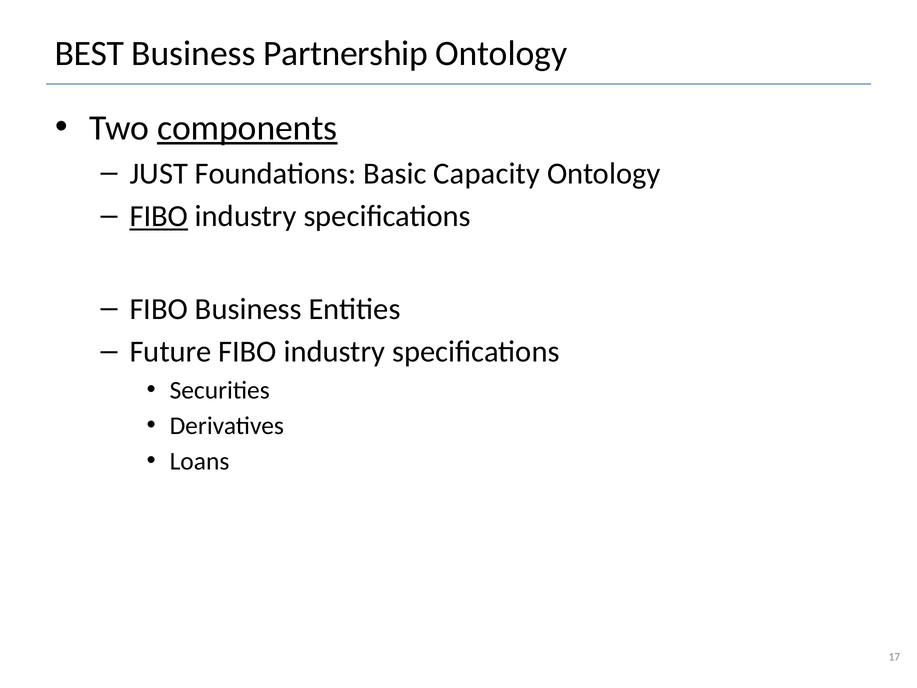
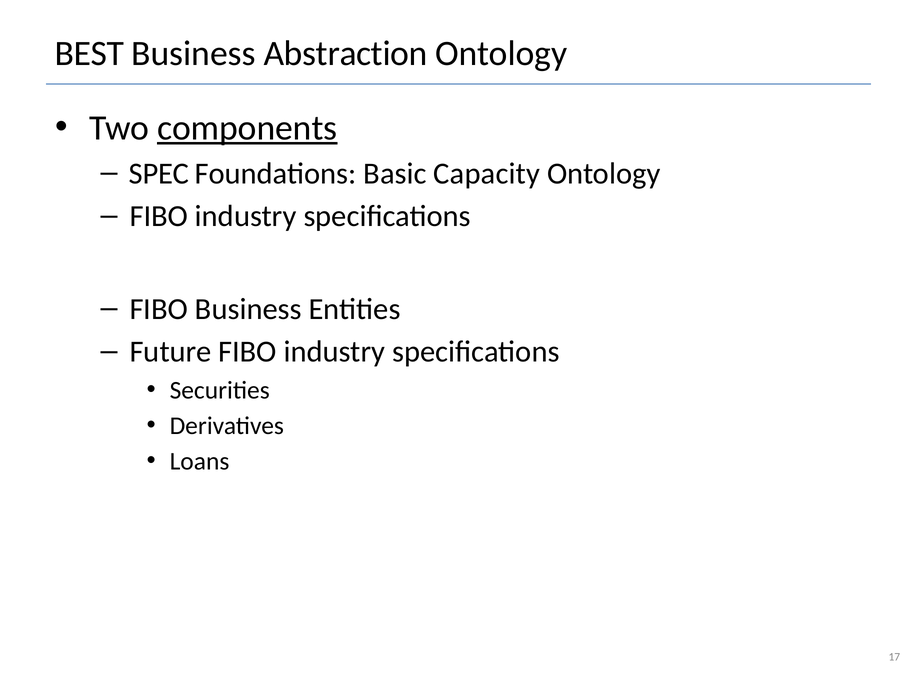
Partnership: Partnership -> Abstraction
JUST: JUST -> SPEC
FIBO at (159, 216) underline: present -> none
